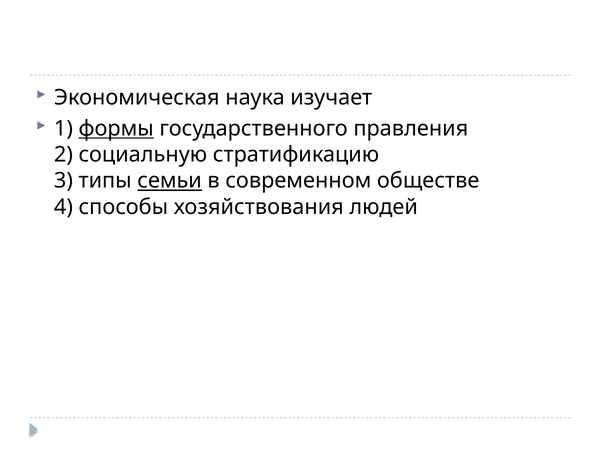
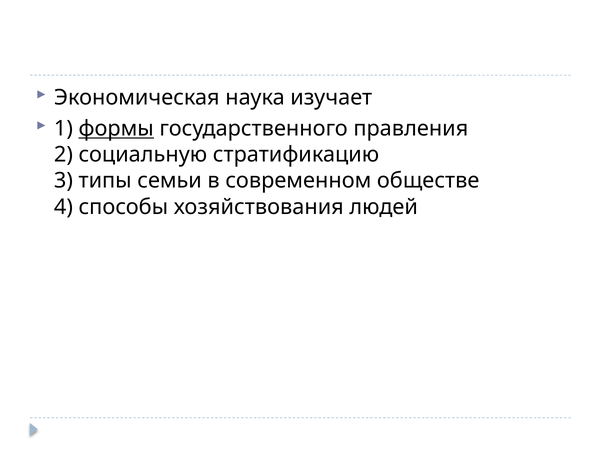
семьи underline: present -> none
